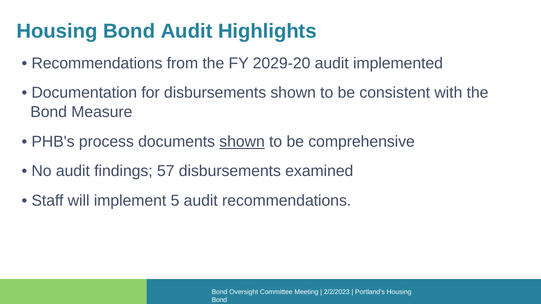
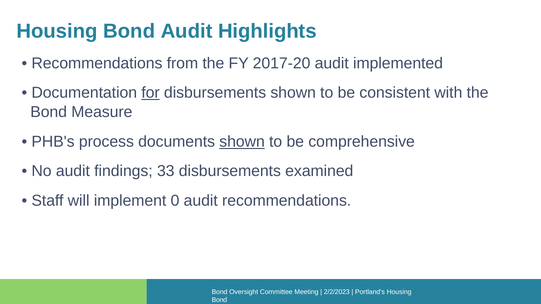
2029-20: 2029-20 -> 2017-20
for underline: none -> present
57: 57 -> 33
5: 5 -> 0
